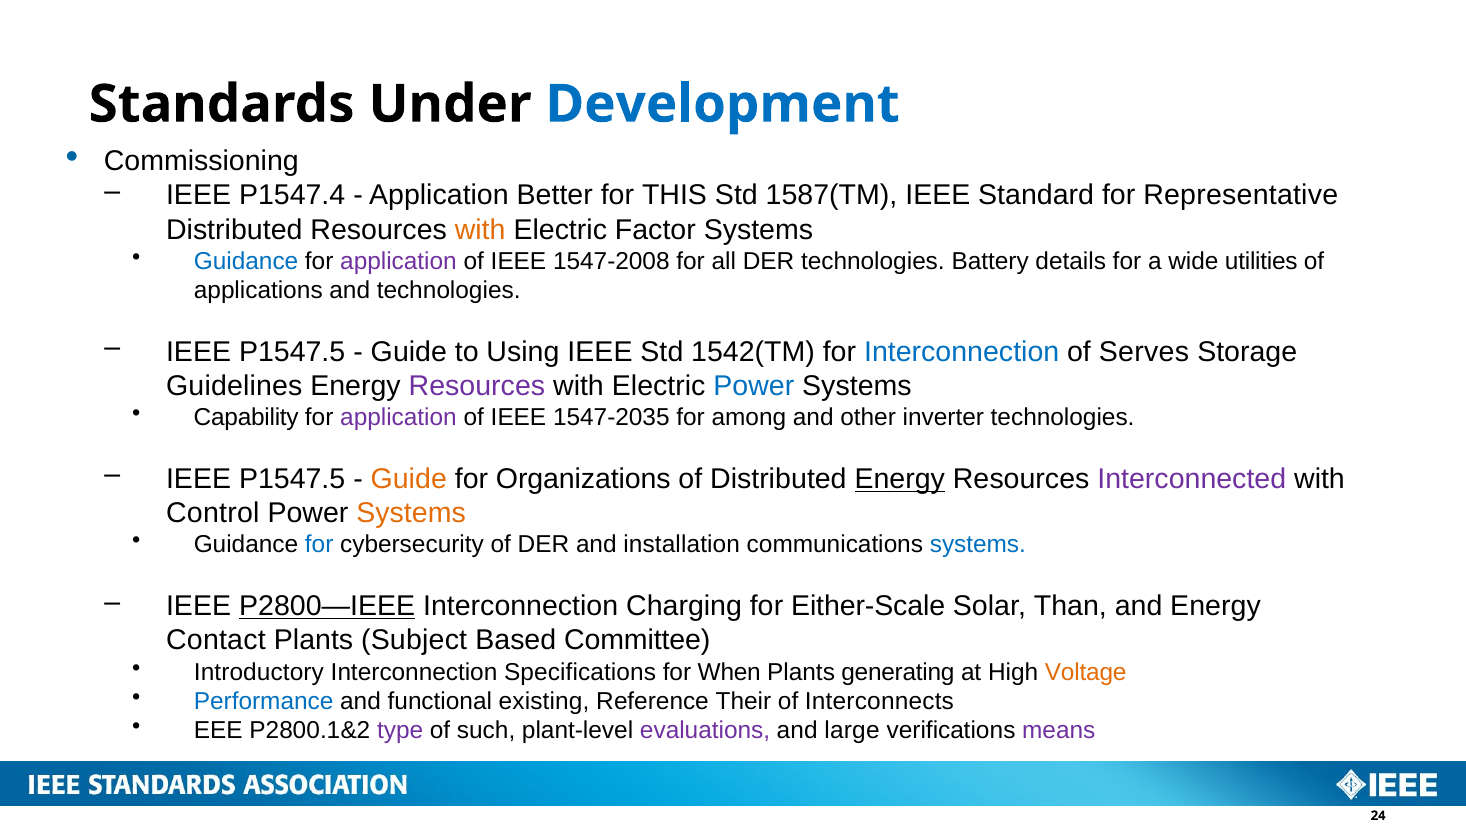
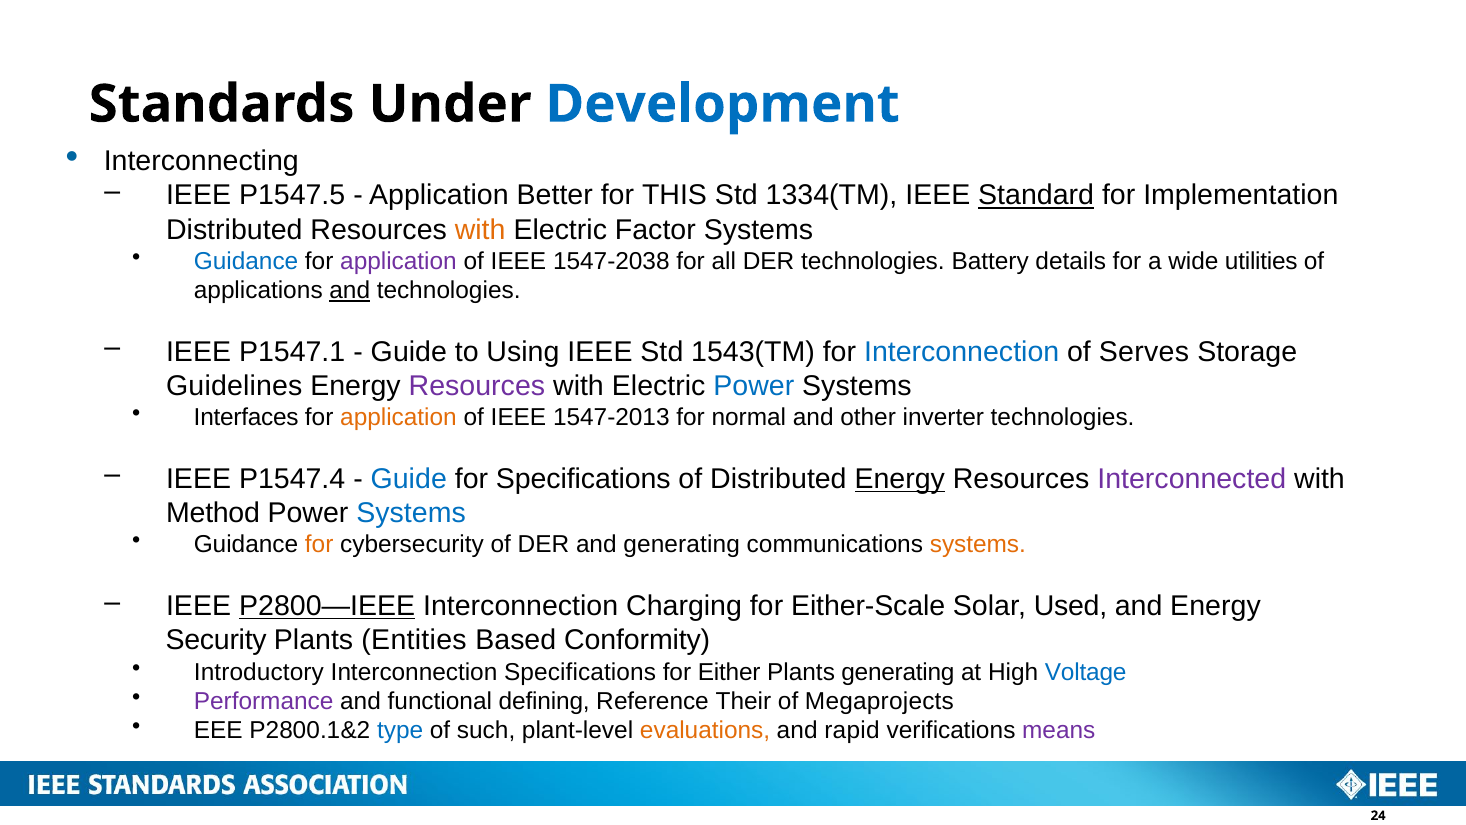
Commissioning: Commissioning -> Interconnecting
P1547.4: P1547.4 -> P1547.5
1587(TM: 1587(TM -> 1334(TM
Standard underline: none -> present
Representative: Representative -> Implementation
1547-2008: 1547-2008 -> 1547-2038
and at (350, 290) underline: none -> present
P1547.5 at (292, 352): P1547.5 -> P1547.1
1542(TM: 1542(TM -> 1543(TM
Capability: Capability -> Interfaces
application at (398, 418) colour: purple -> orange
1547-2035: 1547-2035 -> 1547-2013
among: among -> normal
P1547.5 at (292, 479): P1547.5 -> P1547.4
Guide at (409, 479) colour: orange -> blue
for Organizations: Organizations -> Specifications
Control: Control -> Method
Systems at (411, 513) colour: orange -> blue
for at (319, 545) colour: blue -> orange
and installation: installation -> generating
systems at (978, 545) colour: blue -> orange
Than: Than -> Used
Contact: Contact -> Security
Subject: Subject -> Entities
Committee: Committee -> Conformity
When: When -> Either
Voltage colour: orange -> blue
Performance colour: blue -> purple
existing: existing -> defining
Interconnects: Interconnects -> Megaprojects
type colour: purple -> blue
evaluations colour: purple -> orange
large: large -> rapid
